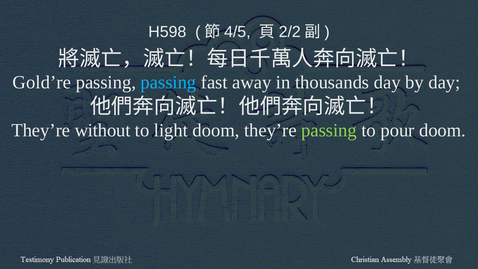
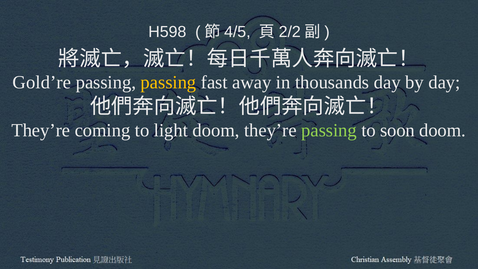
passing at (168, 82) colour: light blue -> yellow
without: without -> coming
pour: pour -> soon
